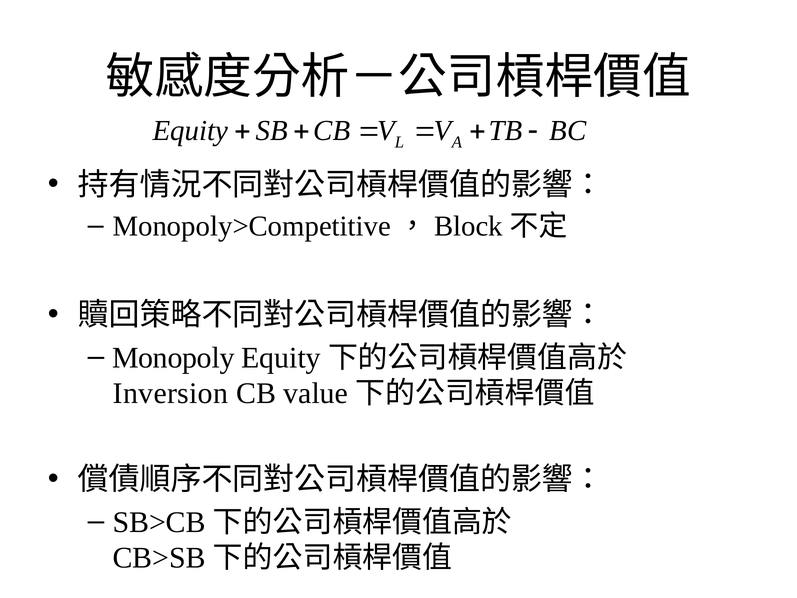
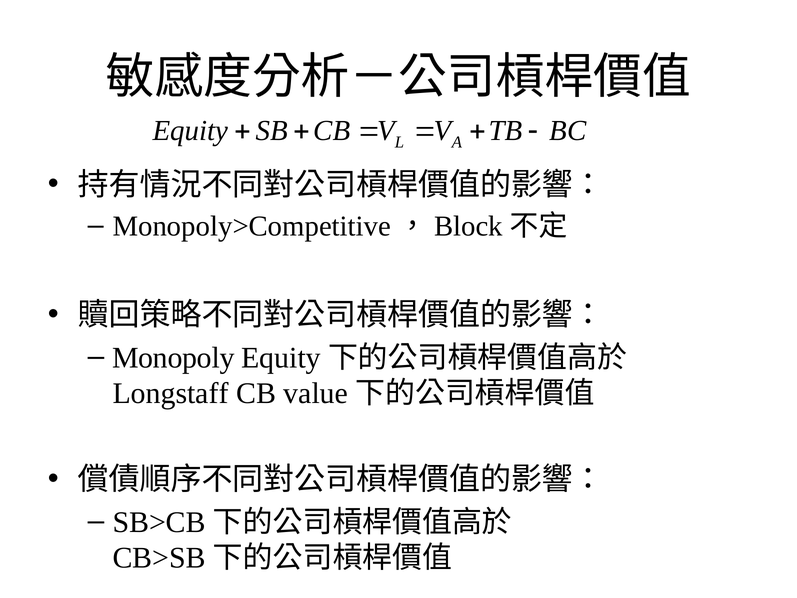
Inversion: Inversion -> Longstaff
